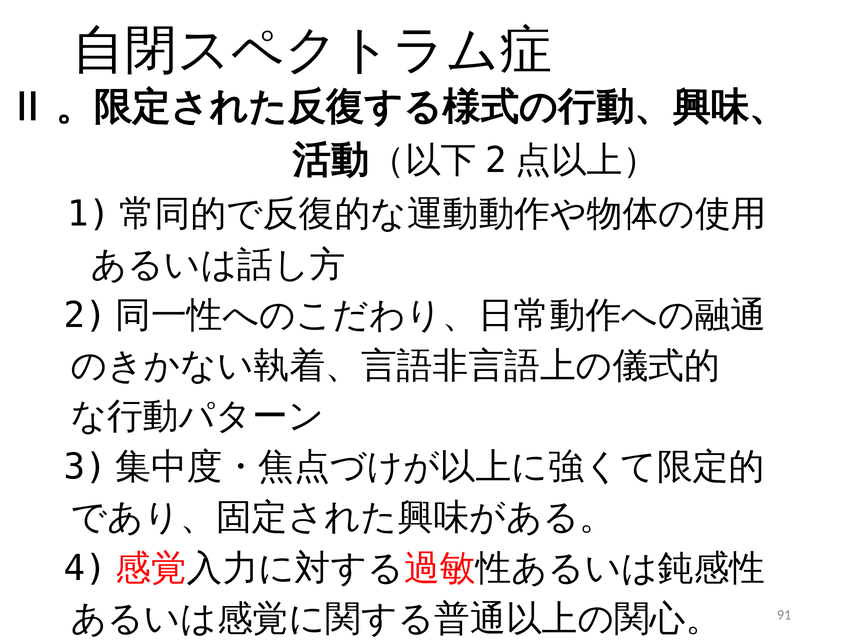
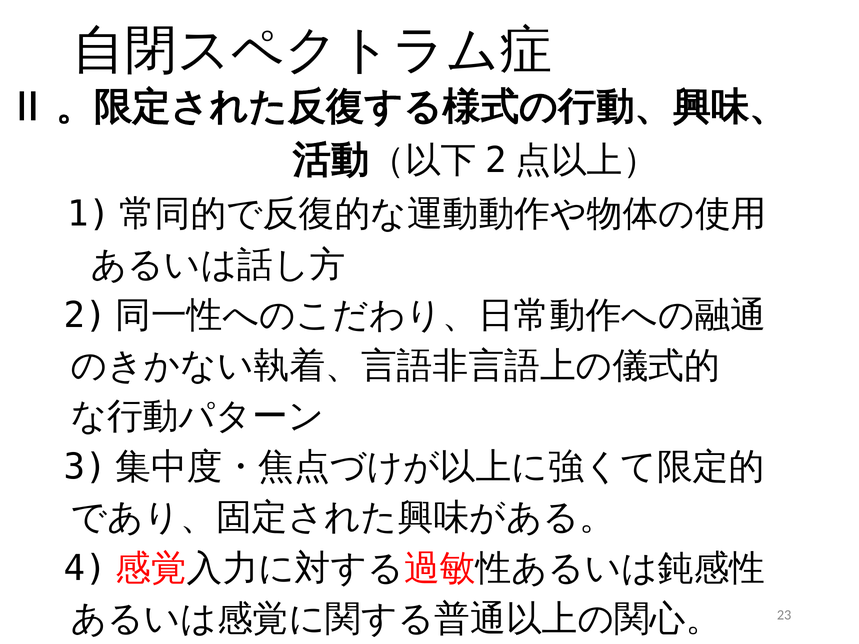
91: 91 -> 23
